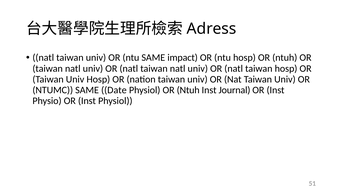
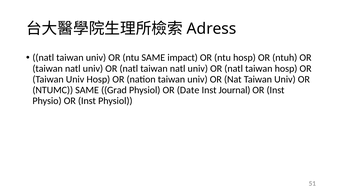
Date: Date -> Grad
Physiol OR Ntuh: Ntuh -> Date
